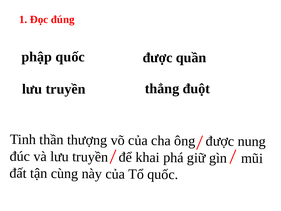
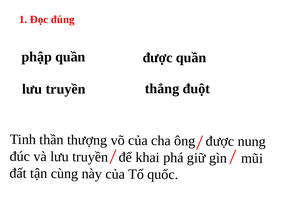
phập quốc: quốc -> quần
